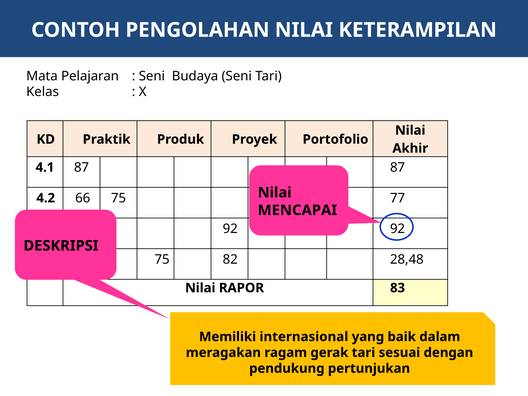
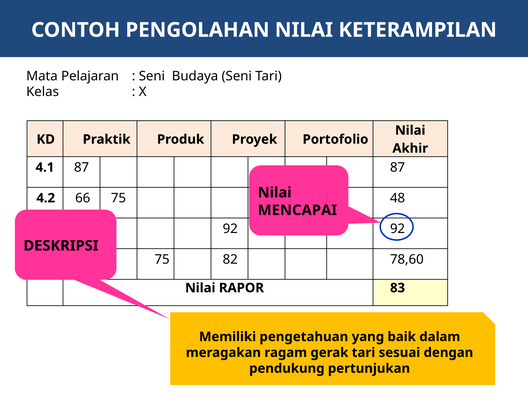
77: 77 -> 48
28,48: 28,48 -> 78,60
internasional: internasional -> pengetahuan
